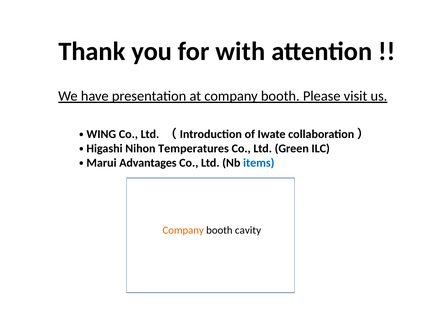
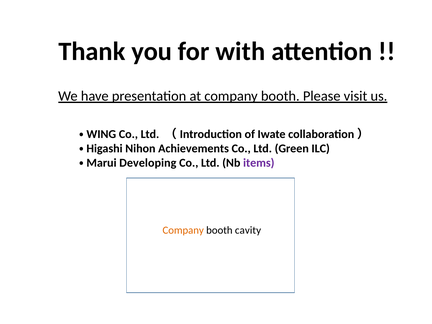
Temperatures: Temperatures -> Achievements
Advantages: Advantages -> Developing
items colour: blue -> purple
